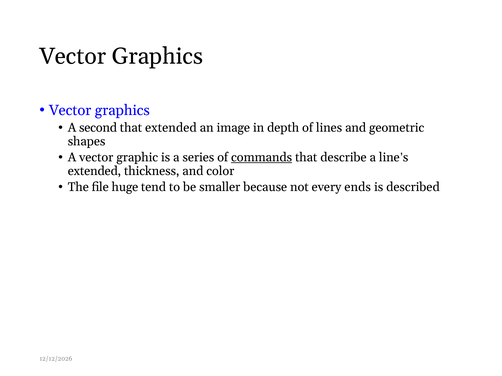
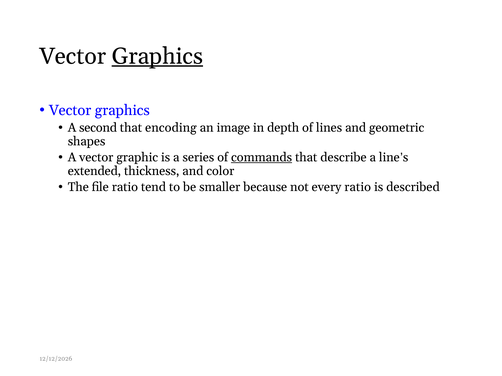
Graphics at (157, 56) underline: none -> present
that extended: extended -> encoding
file huge: huge -> ratio
every ends: ends -> ratio
